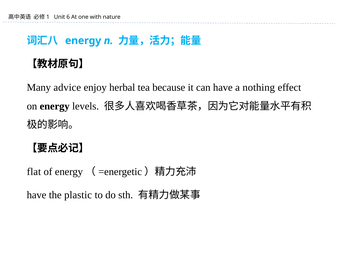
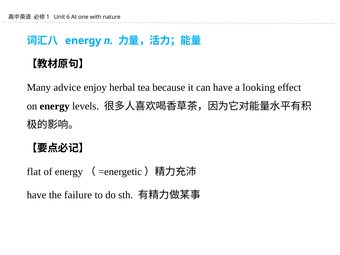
nothing: nothing -> looking
plastic: plastic -> failure
